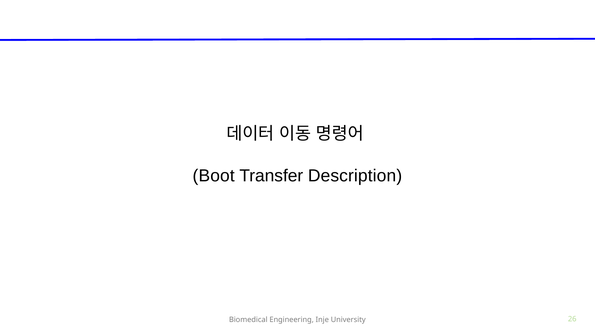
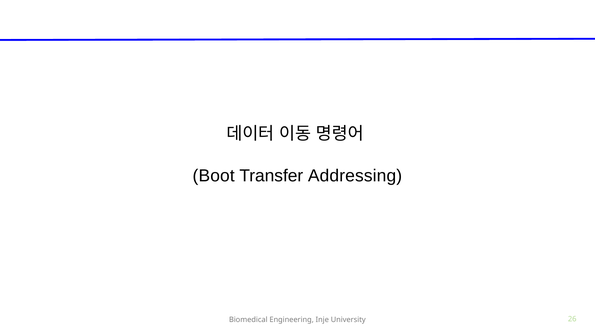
Description: Description -> Addressing
